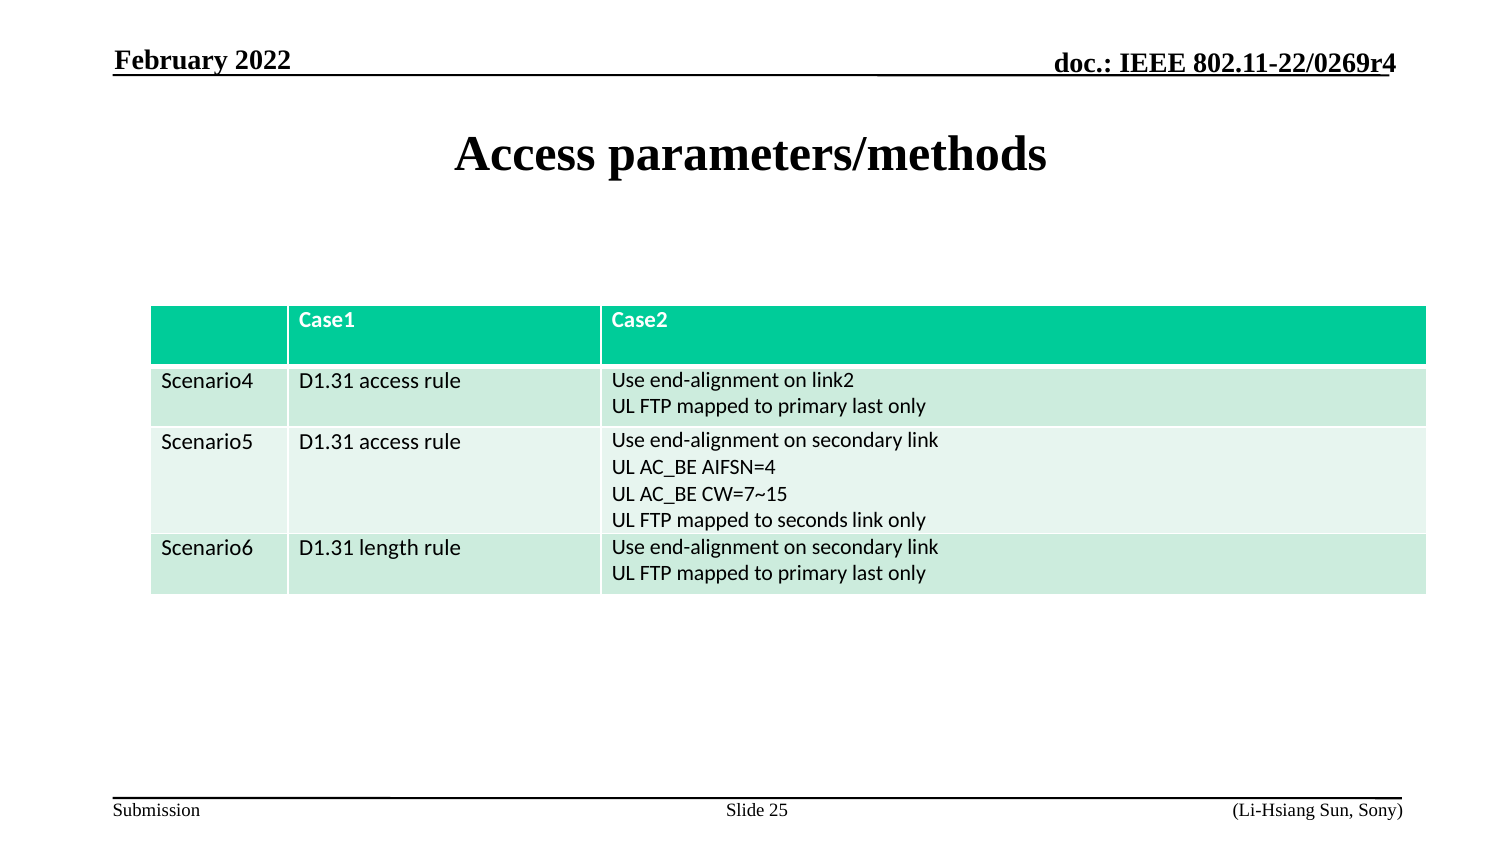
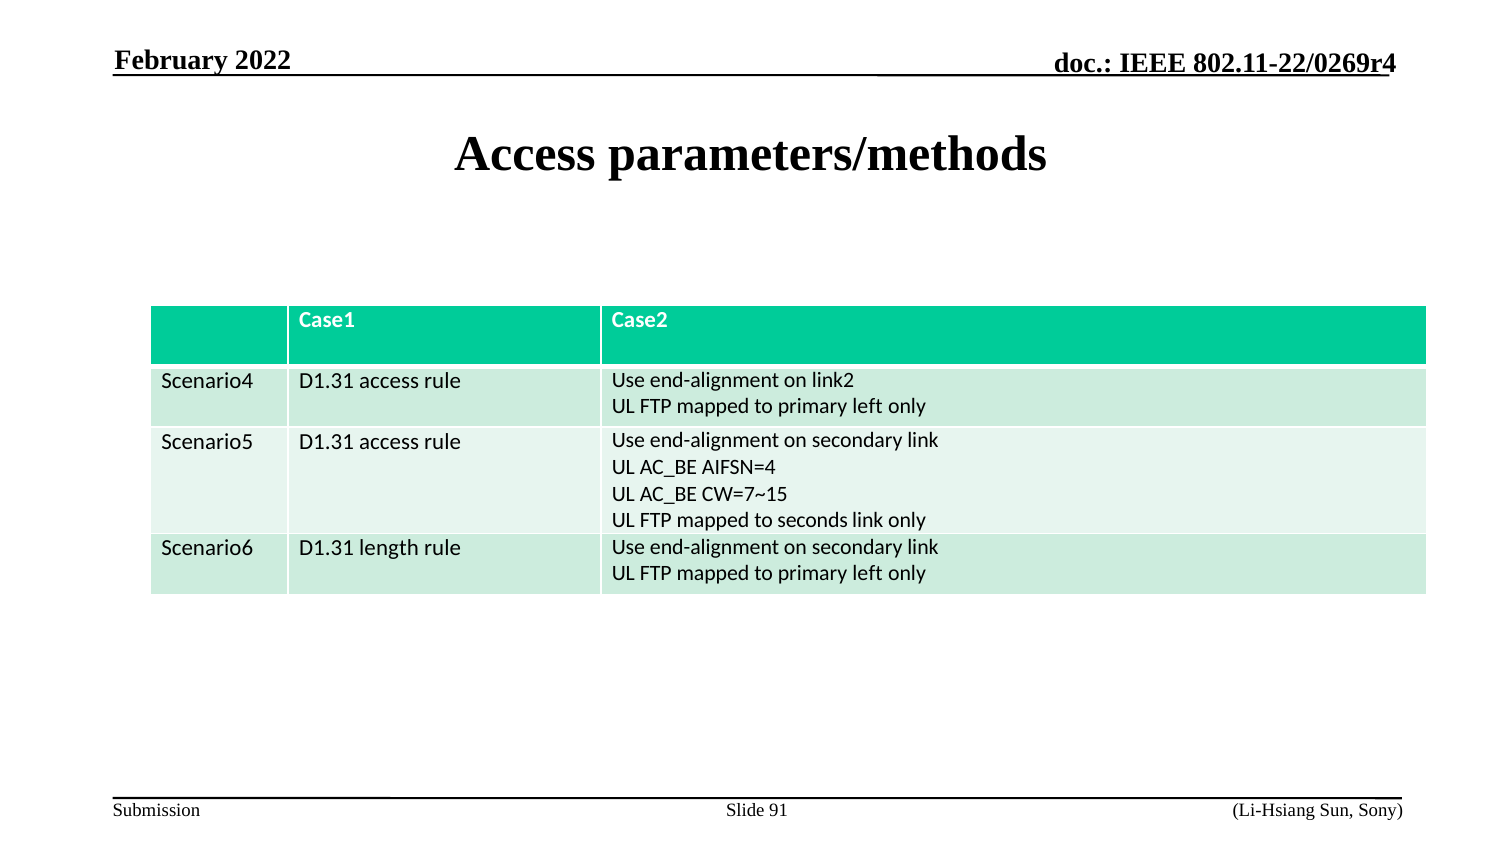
last at (868, 406): last -> left
last at (868, 574): last -> left
25: 25 -> 91
